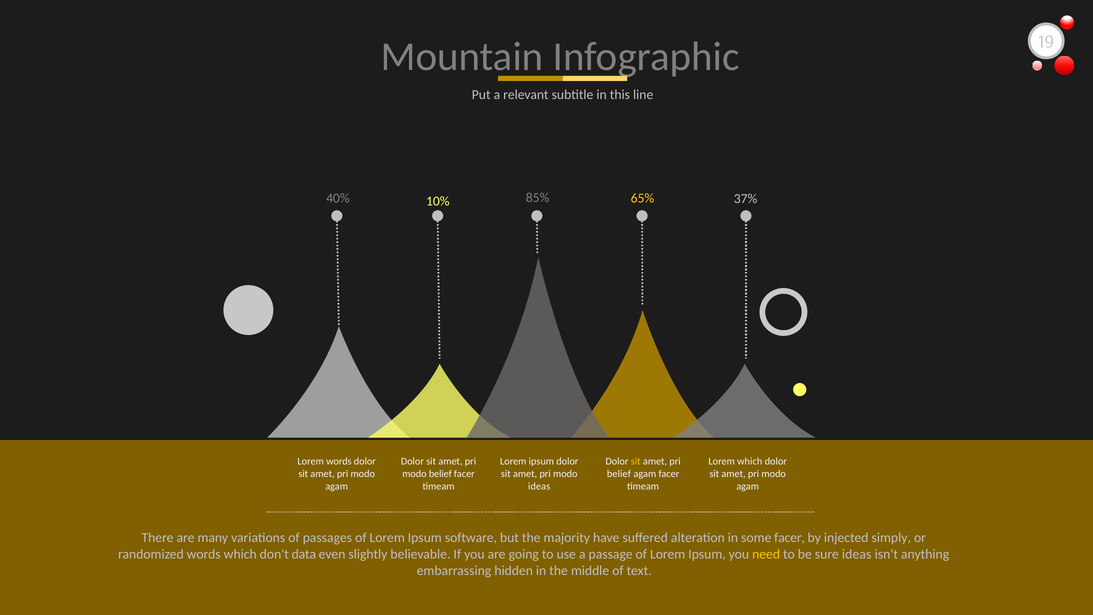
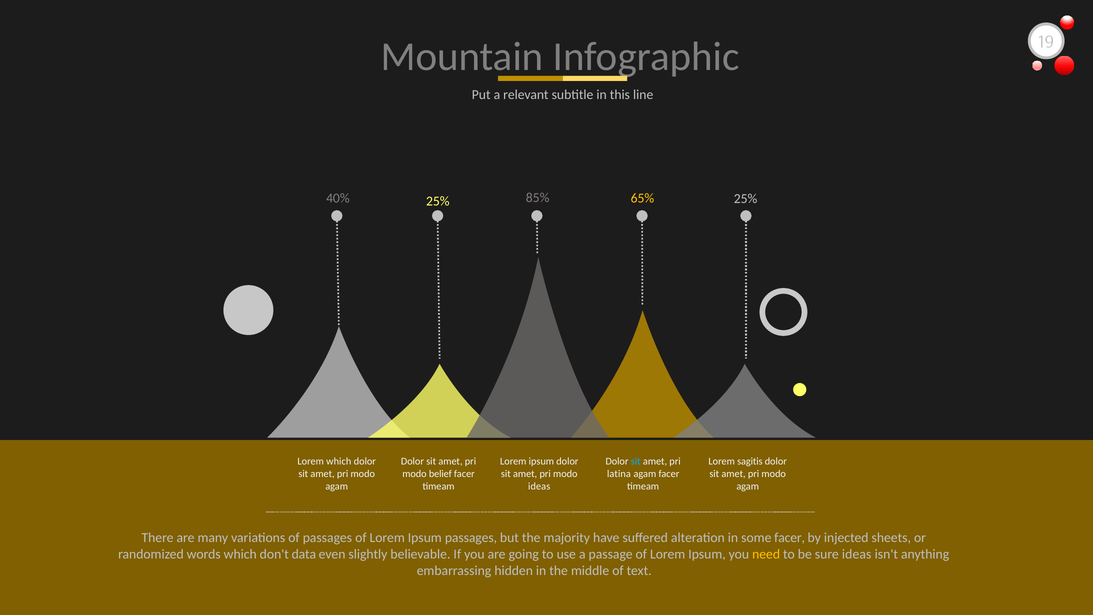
85% 37%: 37% -> 25%
40% 10%: 10% -> 25%
Lorem words: words -> which
sit at (636, 461) colour: yellow -> light blue
Lorem which: which -> sagitis
belief at (619, 474): belief -> latina
Ipsum software: software -> passages
simply: simply -> sheets
